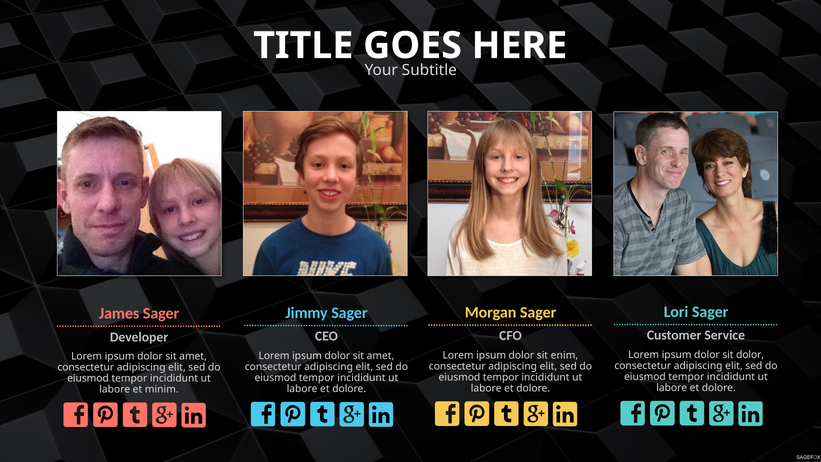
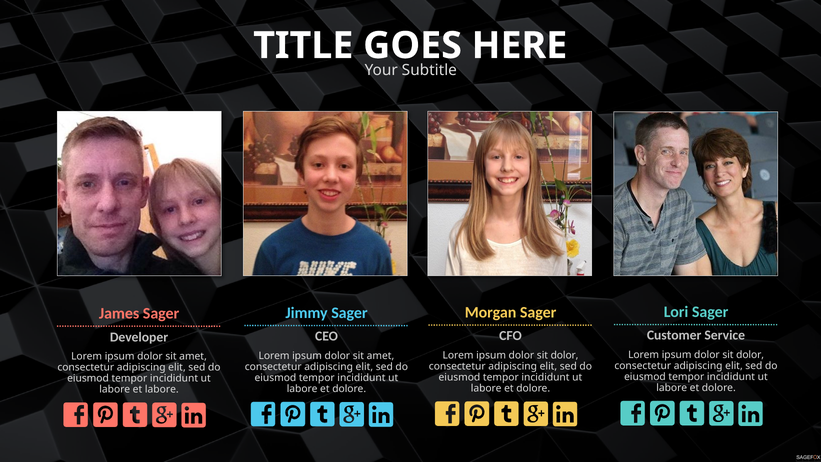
enim at (564, 355): enim -> dolor
et minim: minim -> labore
